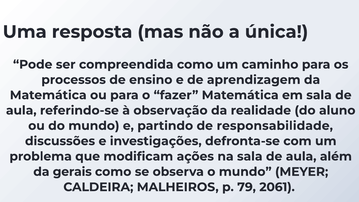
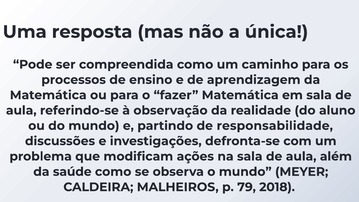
gerais: gerais -> saúde
2061: 2061 -> 2018
